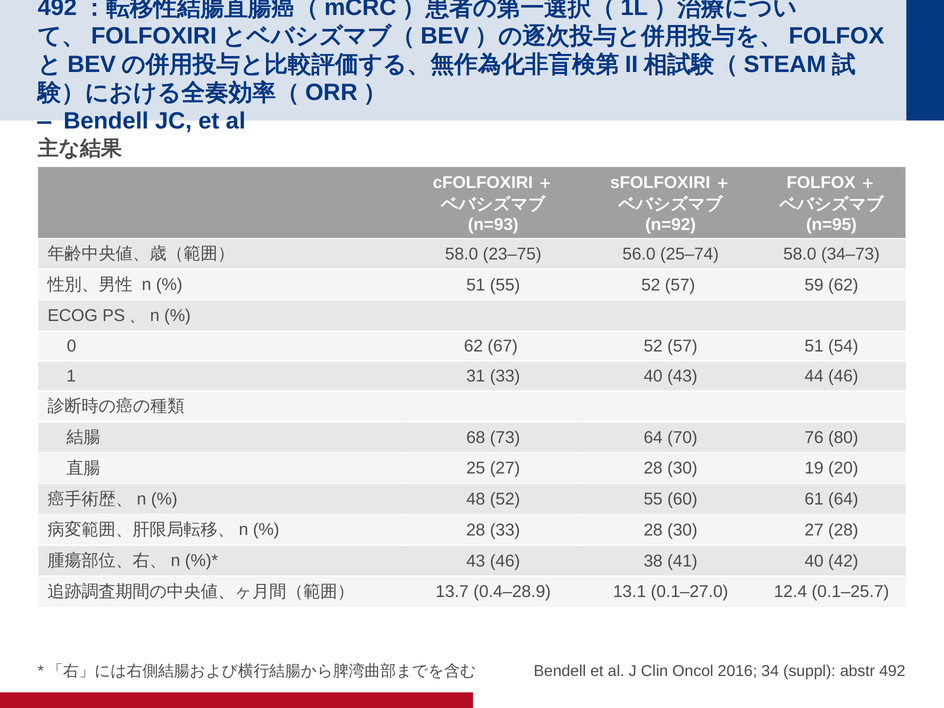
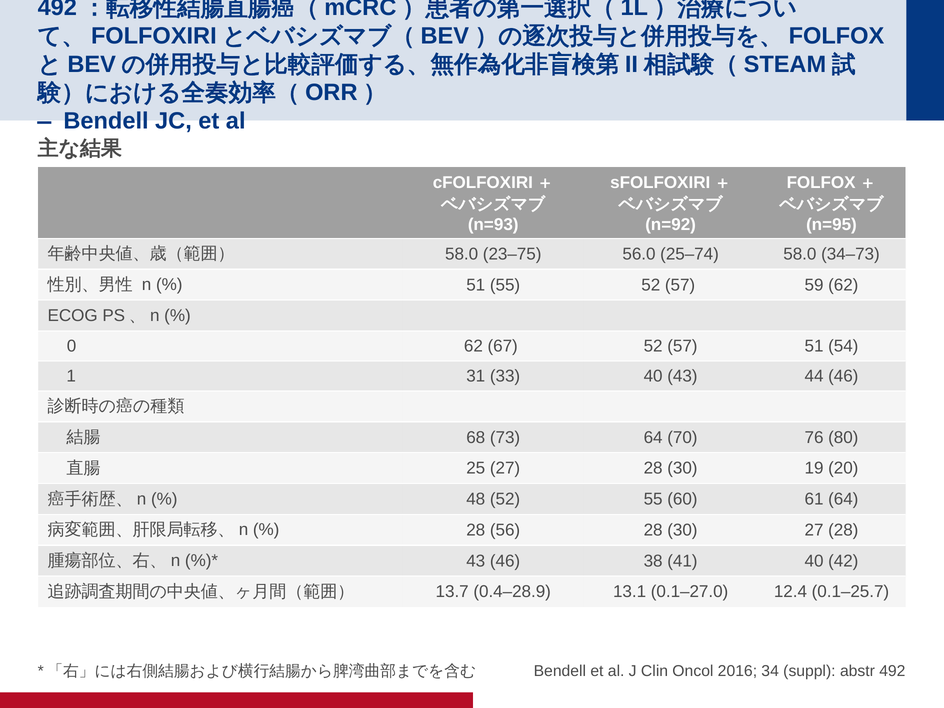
28 33: 33 -> 56
